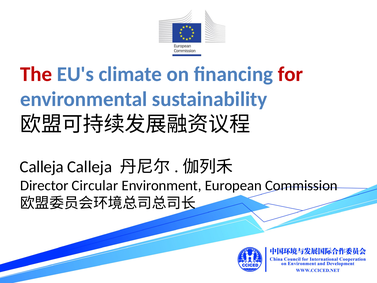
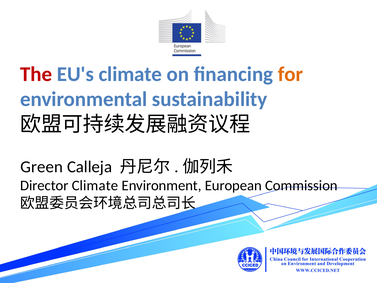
for colour: red -> orange
Calleja at (42, 167): Calleja -> Green
Director Circular: Circular -> Climate
